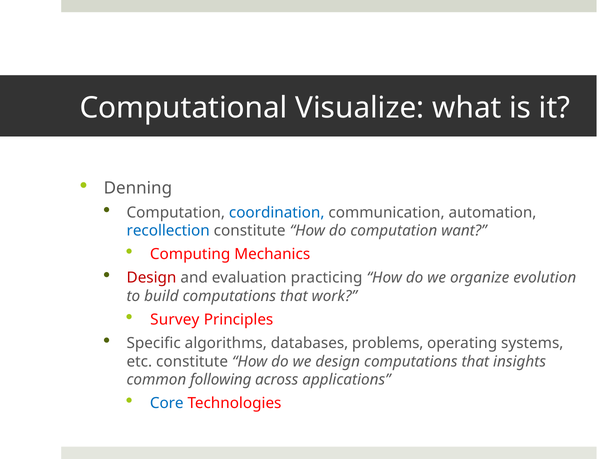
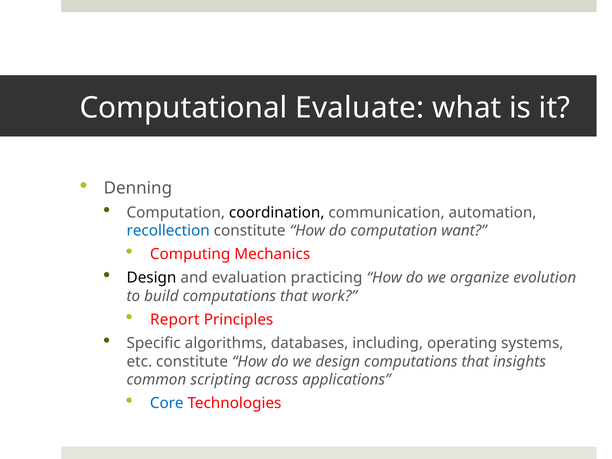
Visualize: Visualize -> Evaluate
coordination colour: blue -> black
Design at (152, 278) colour: red -> black
Survey: Survey -> Report
problems: problems -> including
following: following -> scripting
